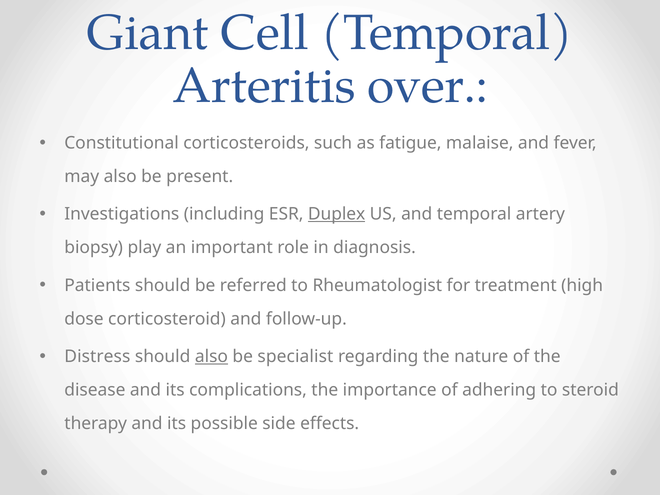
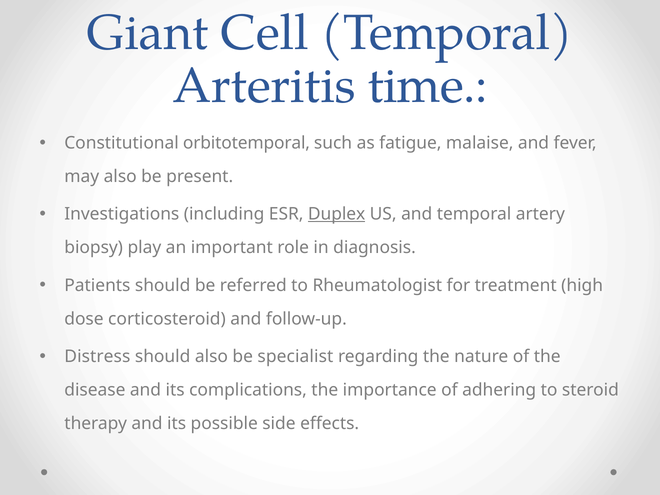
over: over -> time
corticosteroids: corticosteroids -> orbitotemporal
also at (211, 357) underline: present -> none
